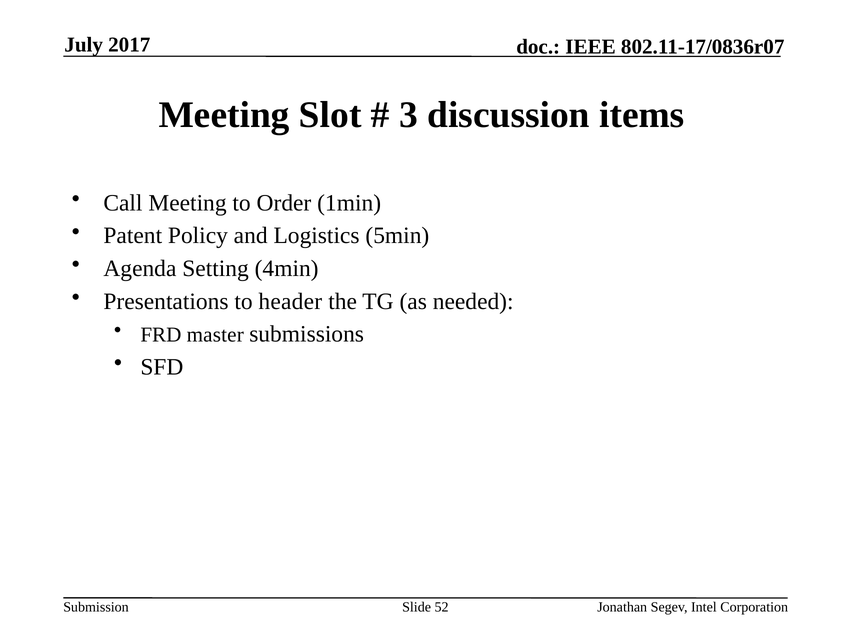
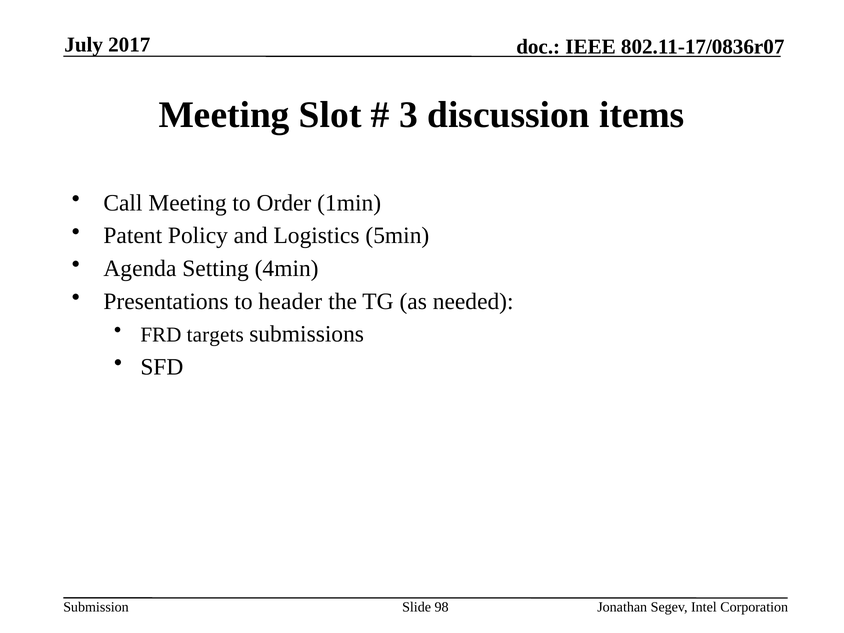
master: master -> targets
52: 52 -> 98
